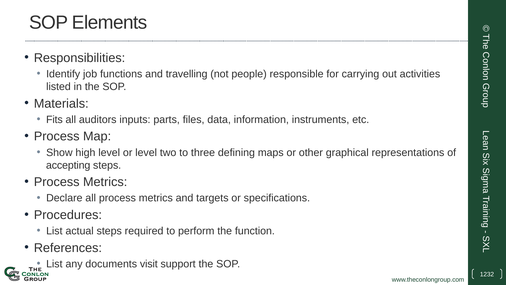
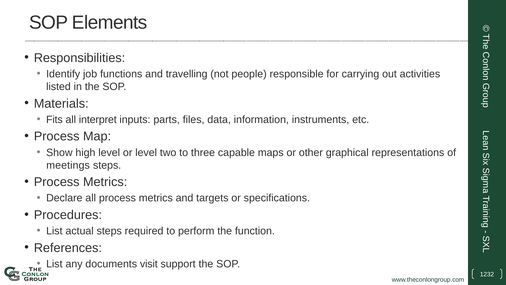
auditors: auditors -> interpret
defining: defining -> capable
accepting: accepting -> meetings
